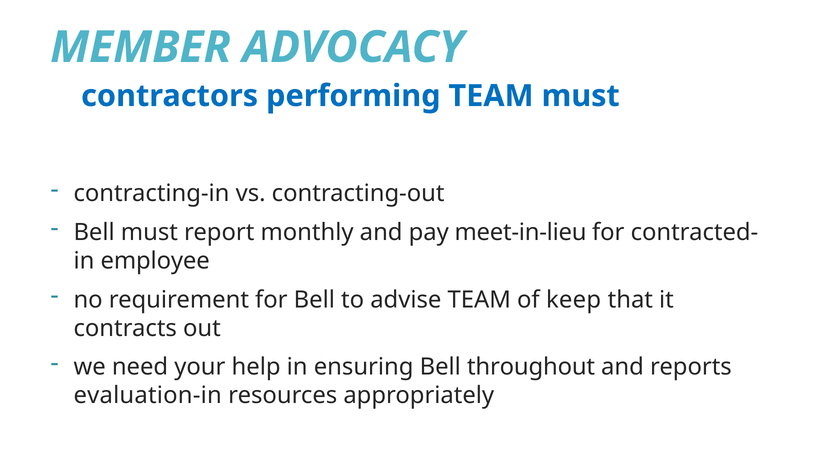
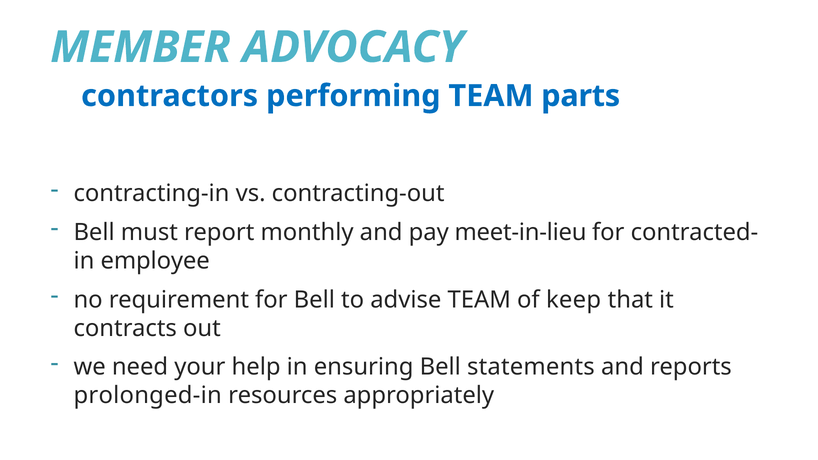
TEAM must: must -> parts
throughout: throughout -> statements
evaluation-in: evaluation-in -> prolonged-in
